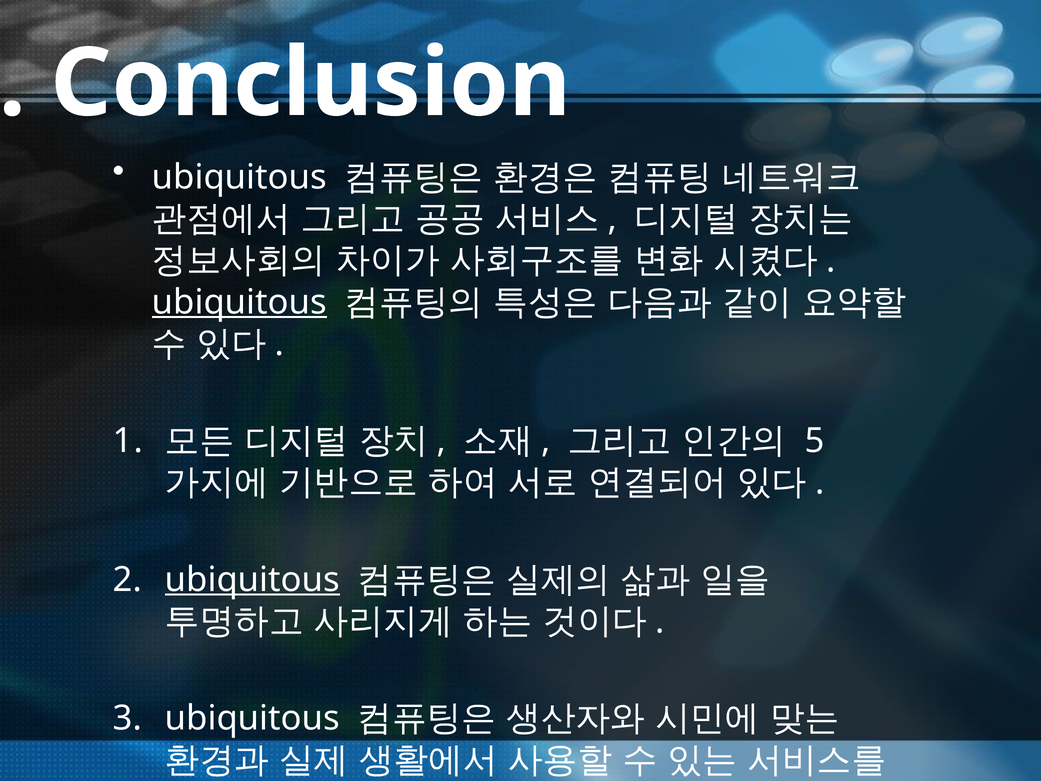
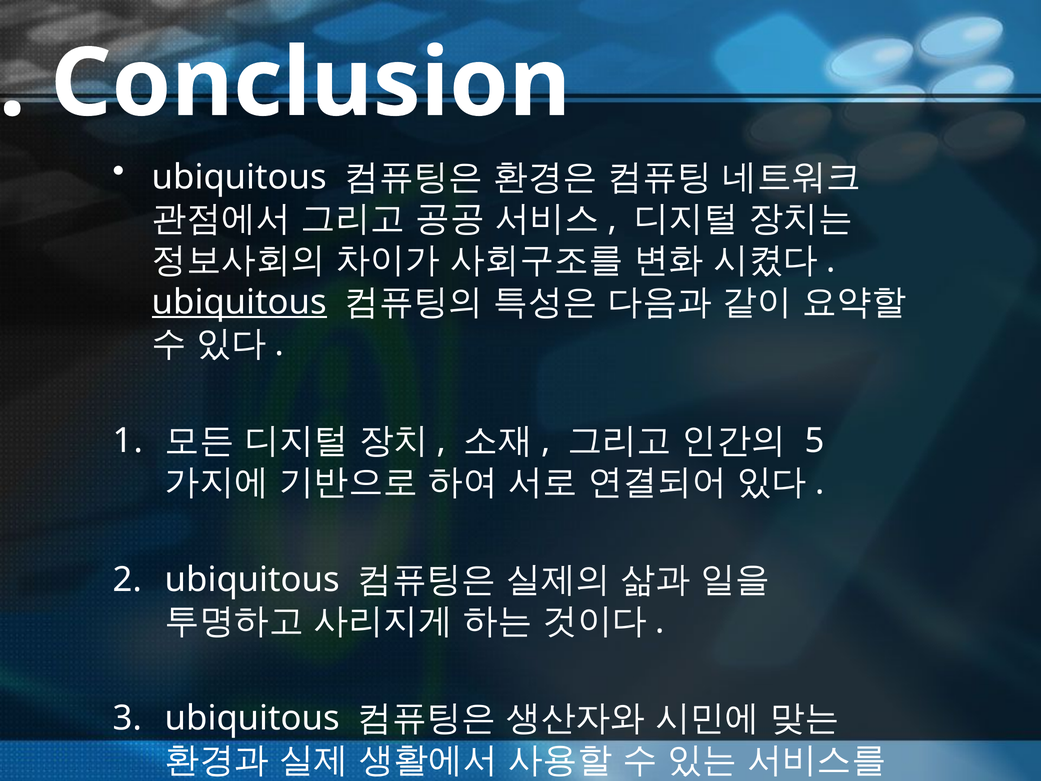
ubiquitous at (252, 579) underline: present -> none
